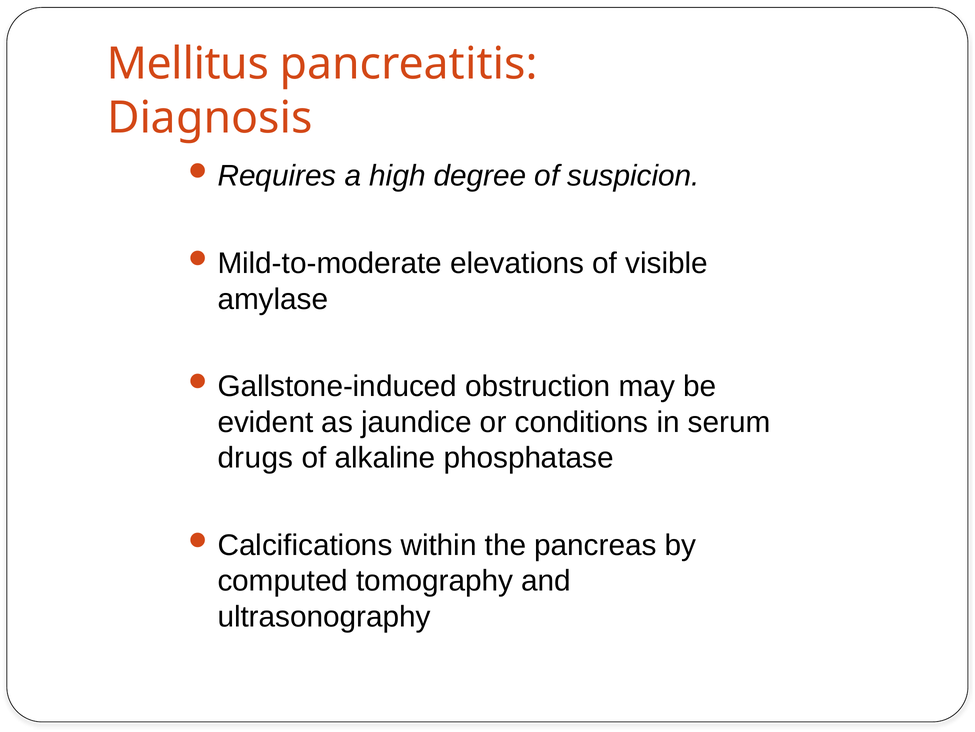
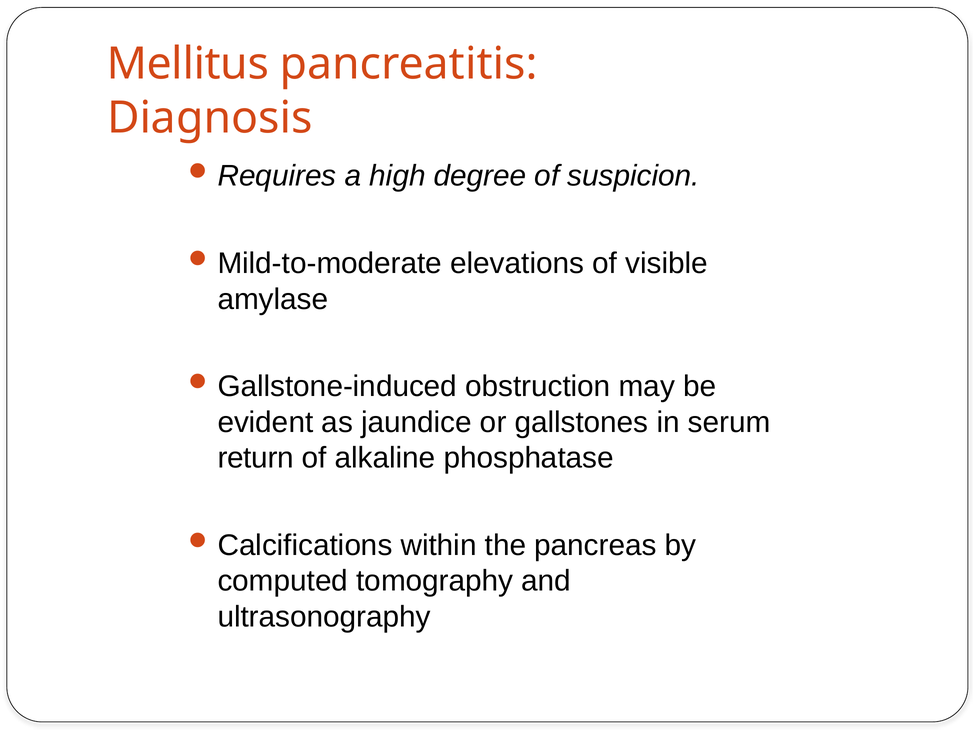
conditions: conditions -> gallstones
drugs: drugs -> return
